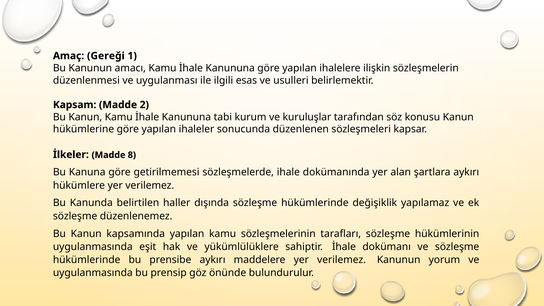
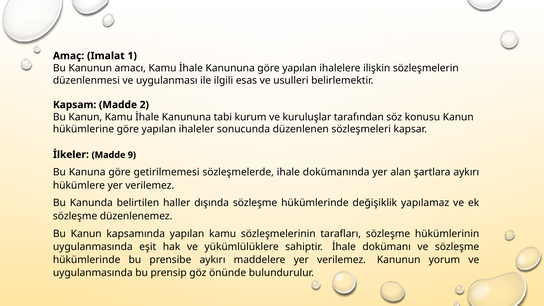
Gereği: Gereği -> Imalat
8: 8 -> 9
